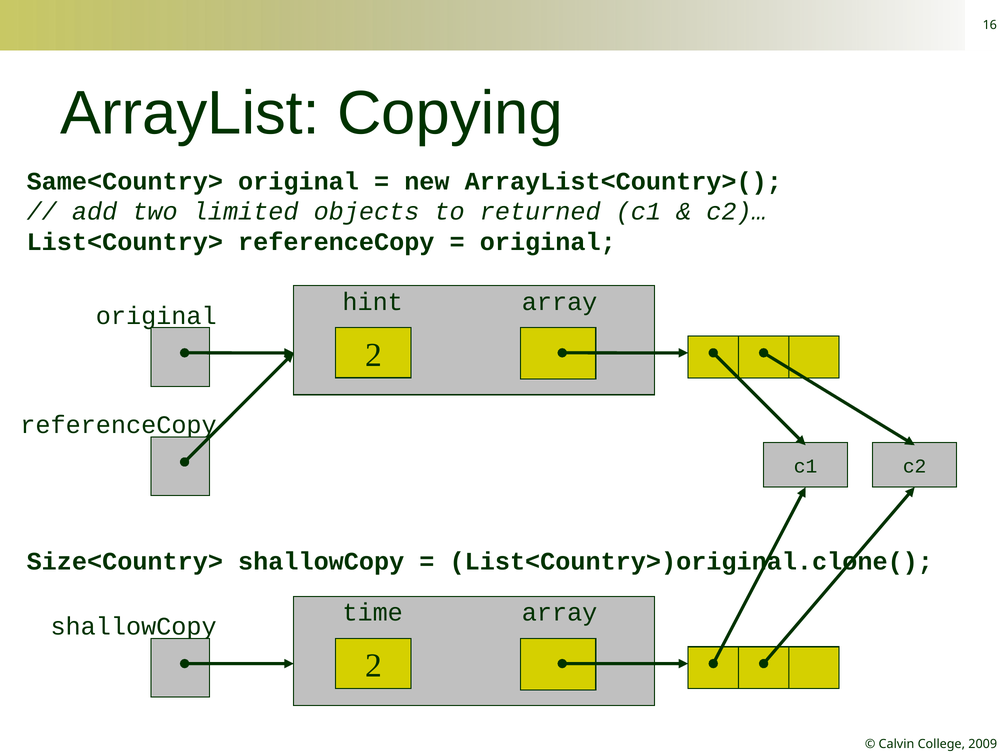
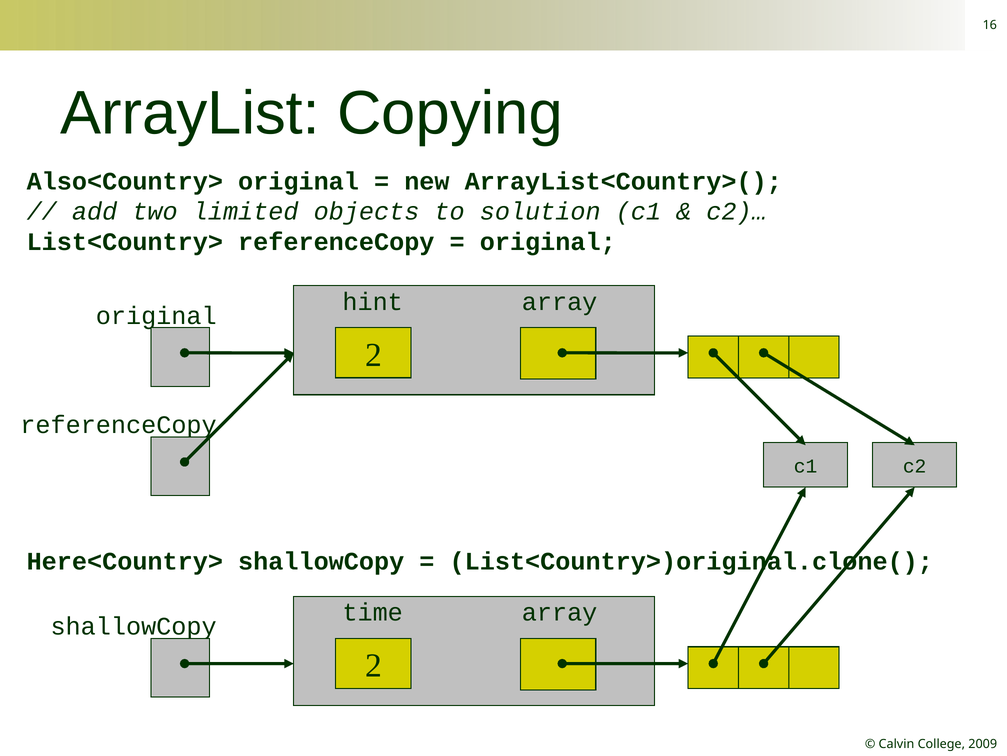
Same<Country>: Same<Country> -> Also<Country>
returned: returned -> solution
Size<Country>: Size<Country> -> Here<Country>
